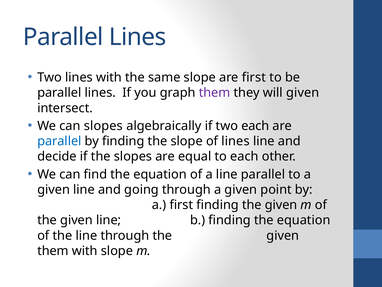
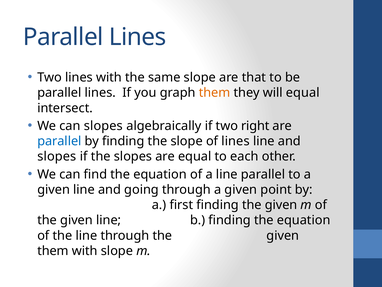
are first: first -> that
them at (215, 93) colour: purple -> orange
will given: given -> equal
two each: each -> right
decide at (57, 156): decide -> slopes
